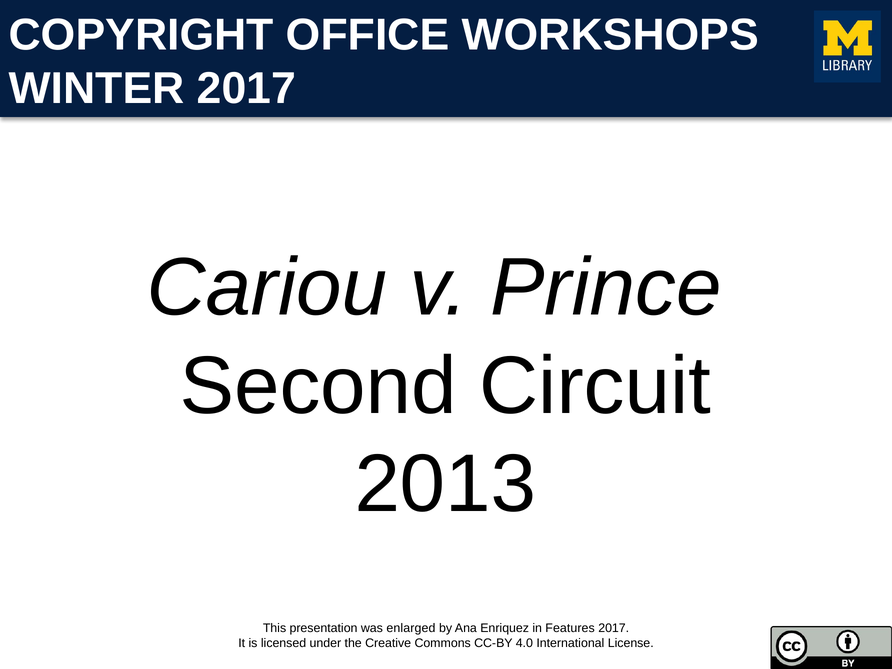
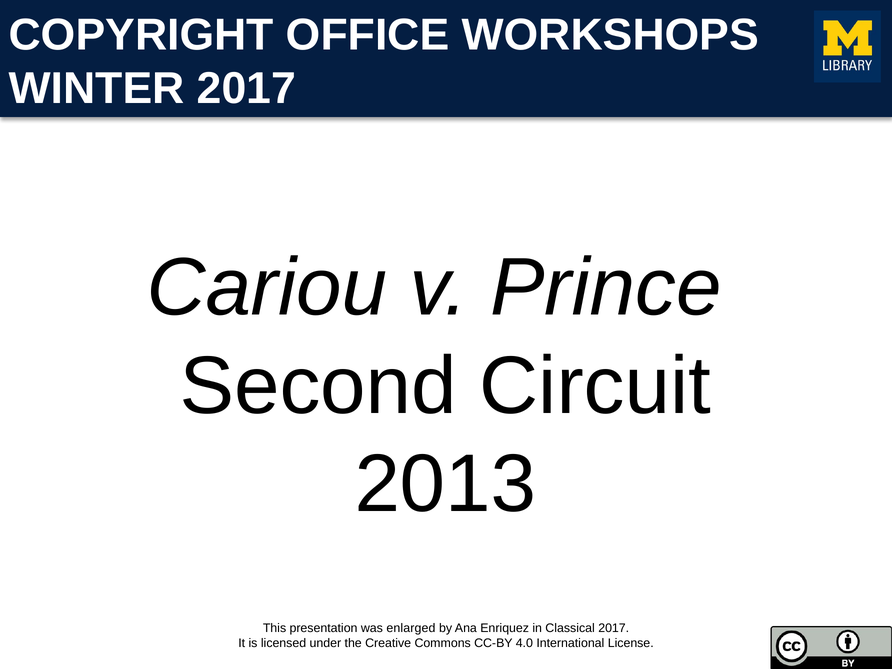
Features: Features -> Classical
